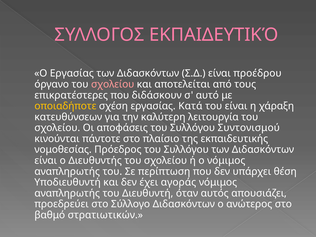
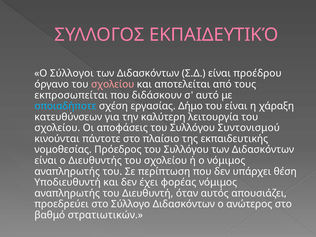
Ο Εργασίας: Εργασίας -> Σύλλογοι
επικρατέστερες: επικρατέστερες -> εκπροσωπείται
οποιαδήποτε colour: yellow -> light blue
Κατά: Κατά -> Δήμο
αγοράς: αγοράς -> φορέας
